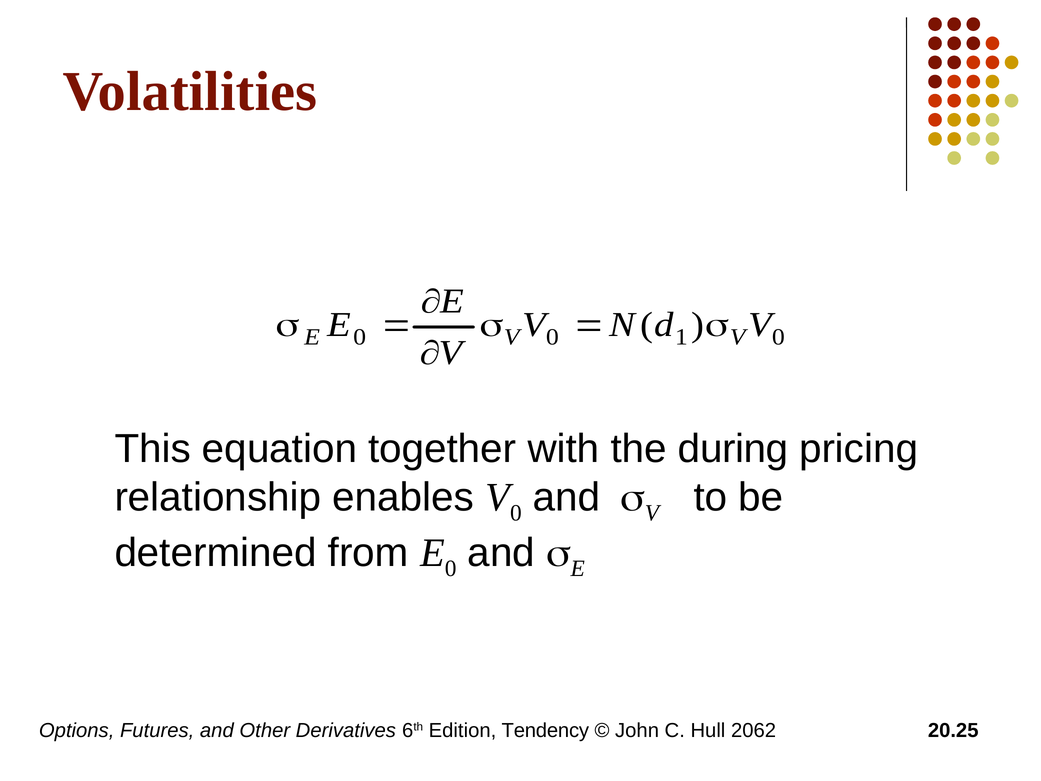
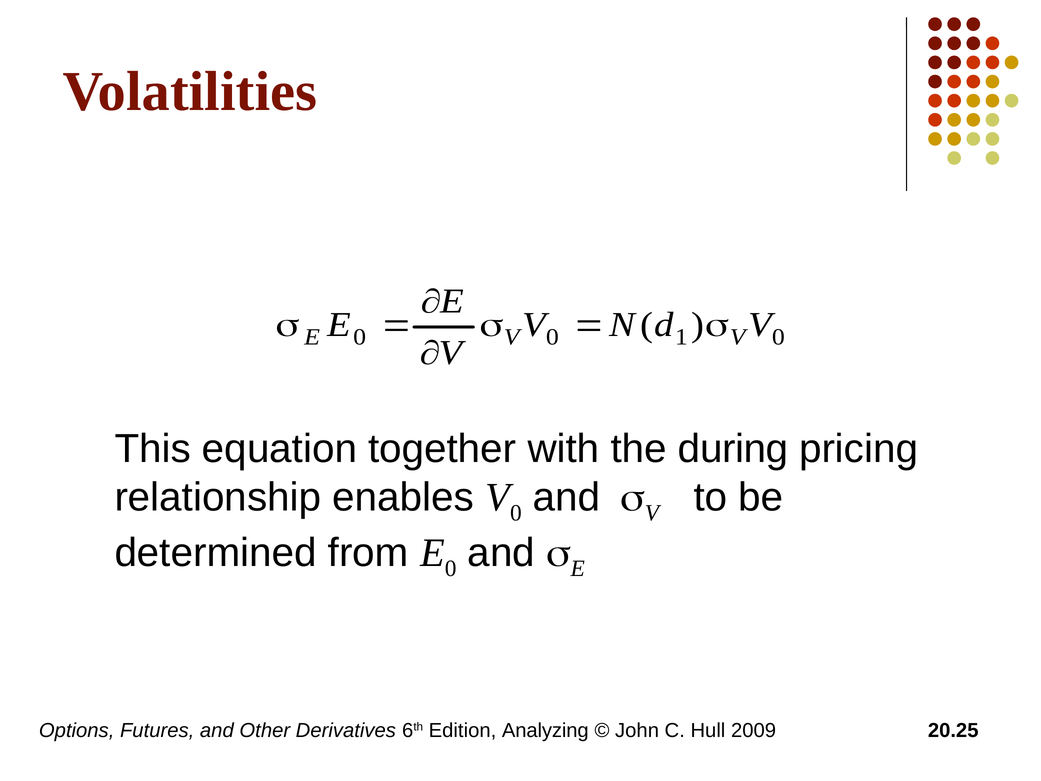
Tendency: Tendency -> Analyzing
2062: 2062 -> 2009
